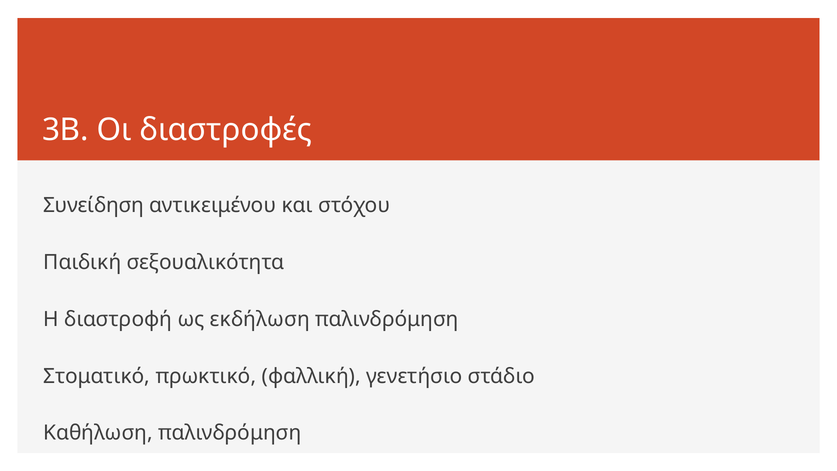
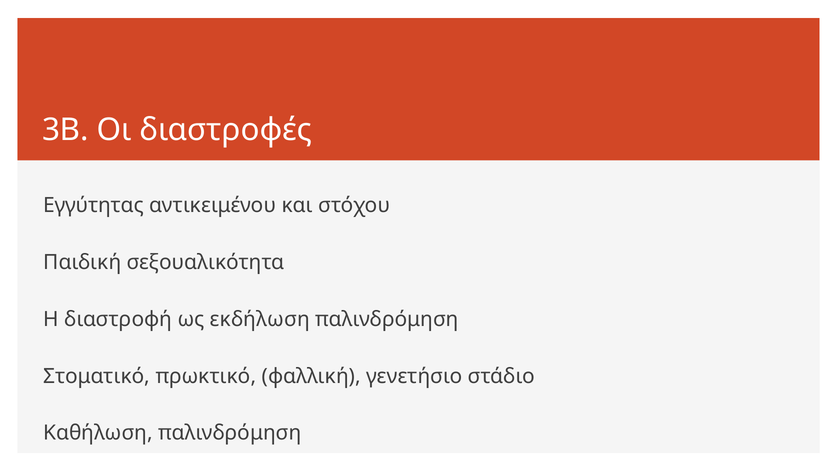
Συνείδηση: Συνείδηση -> Εγγύτητας
